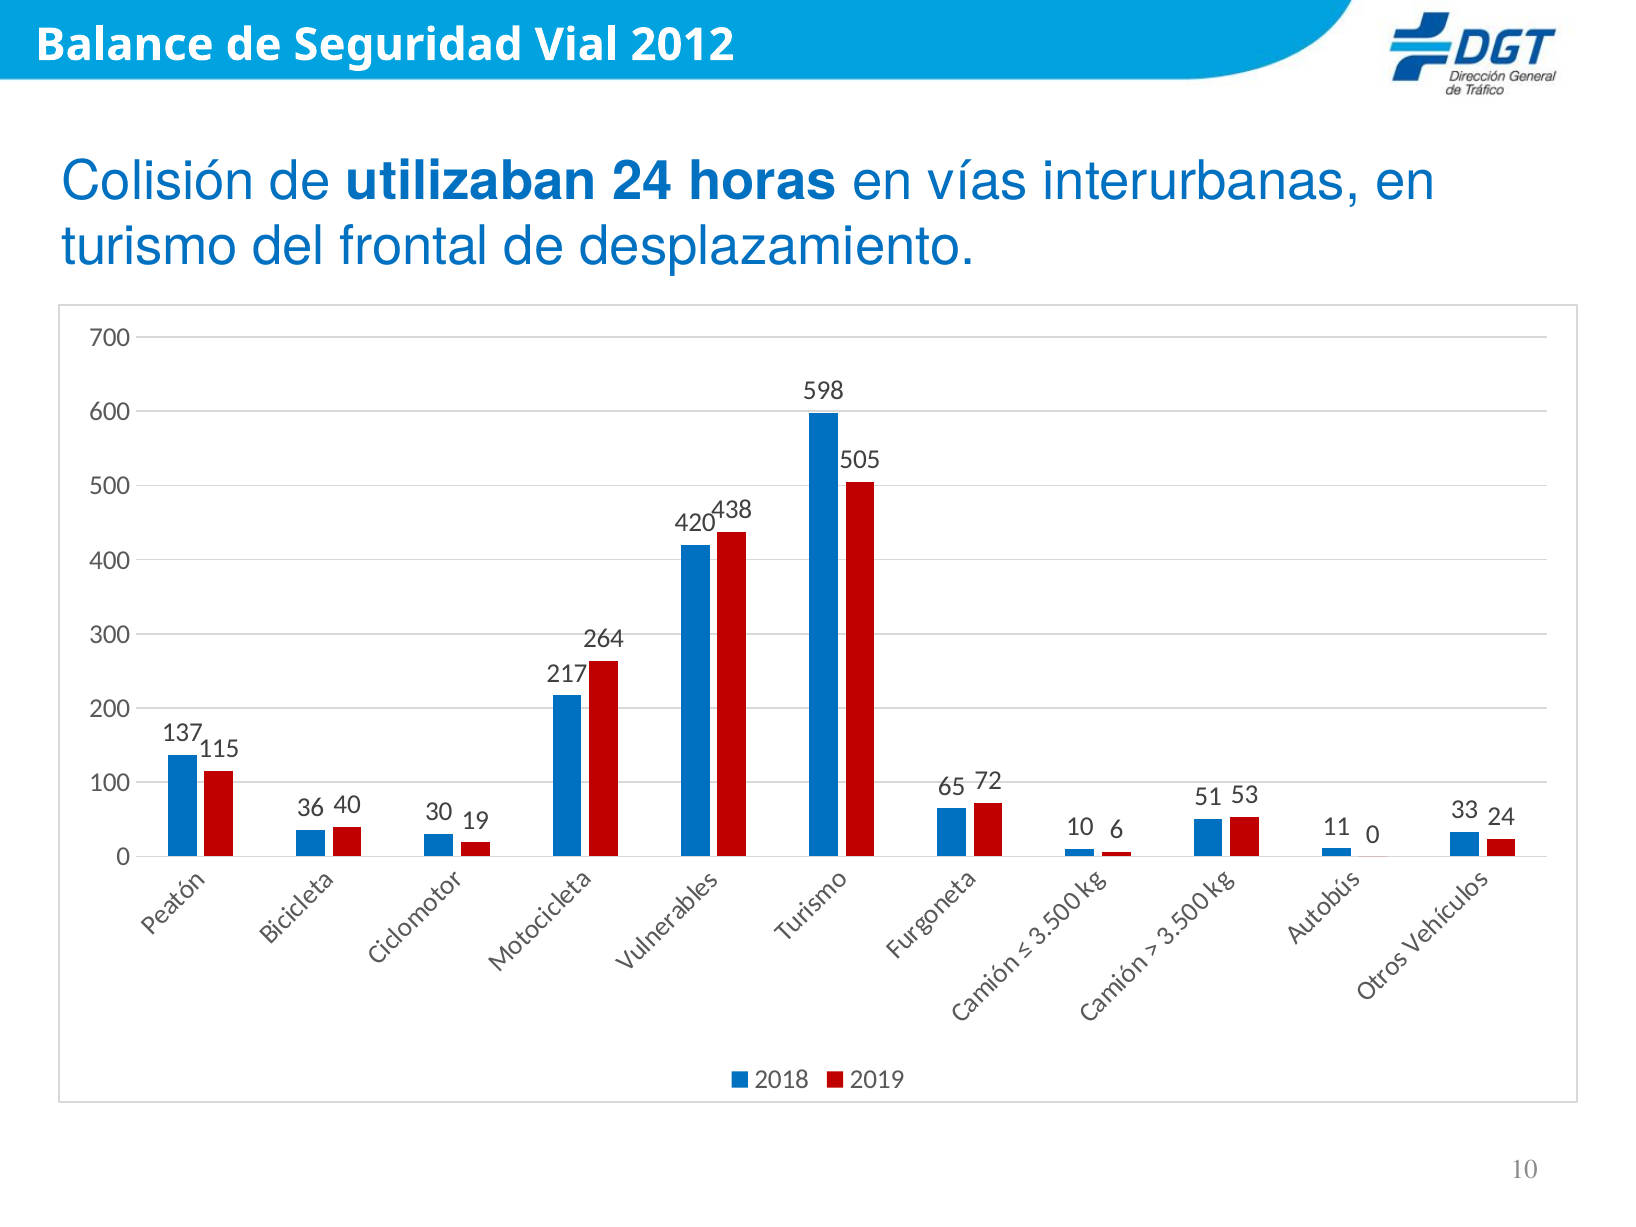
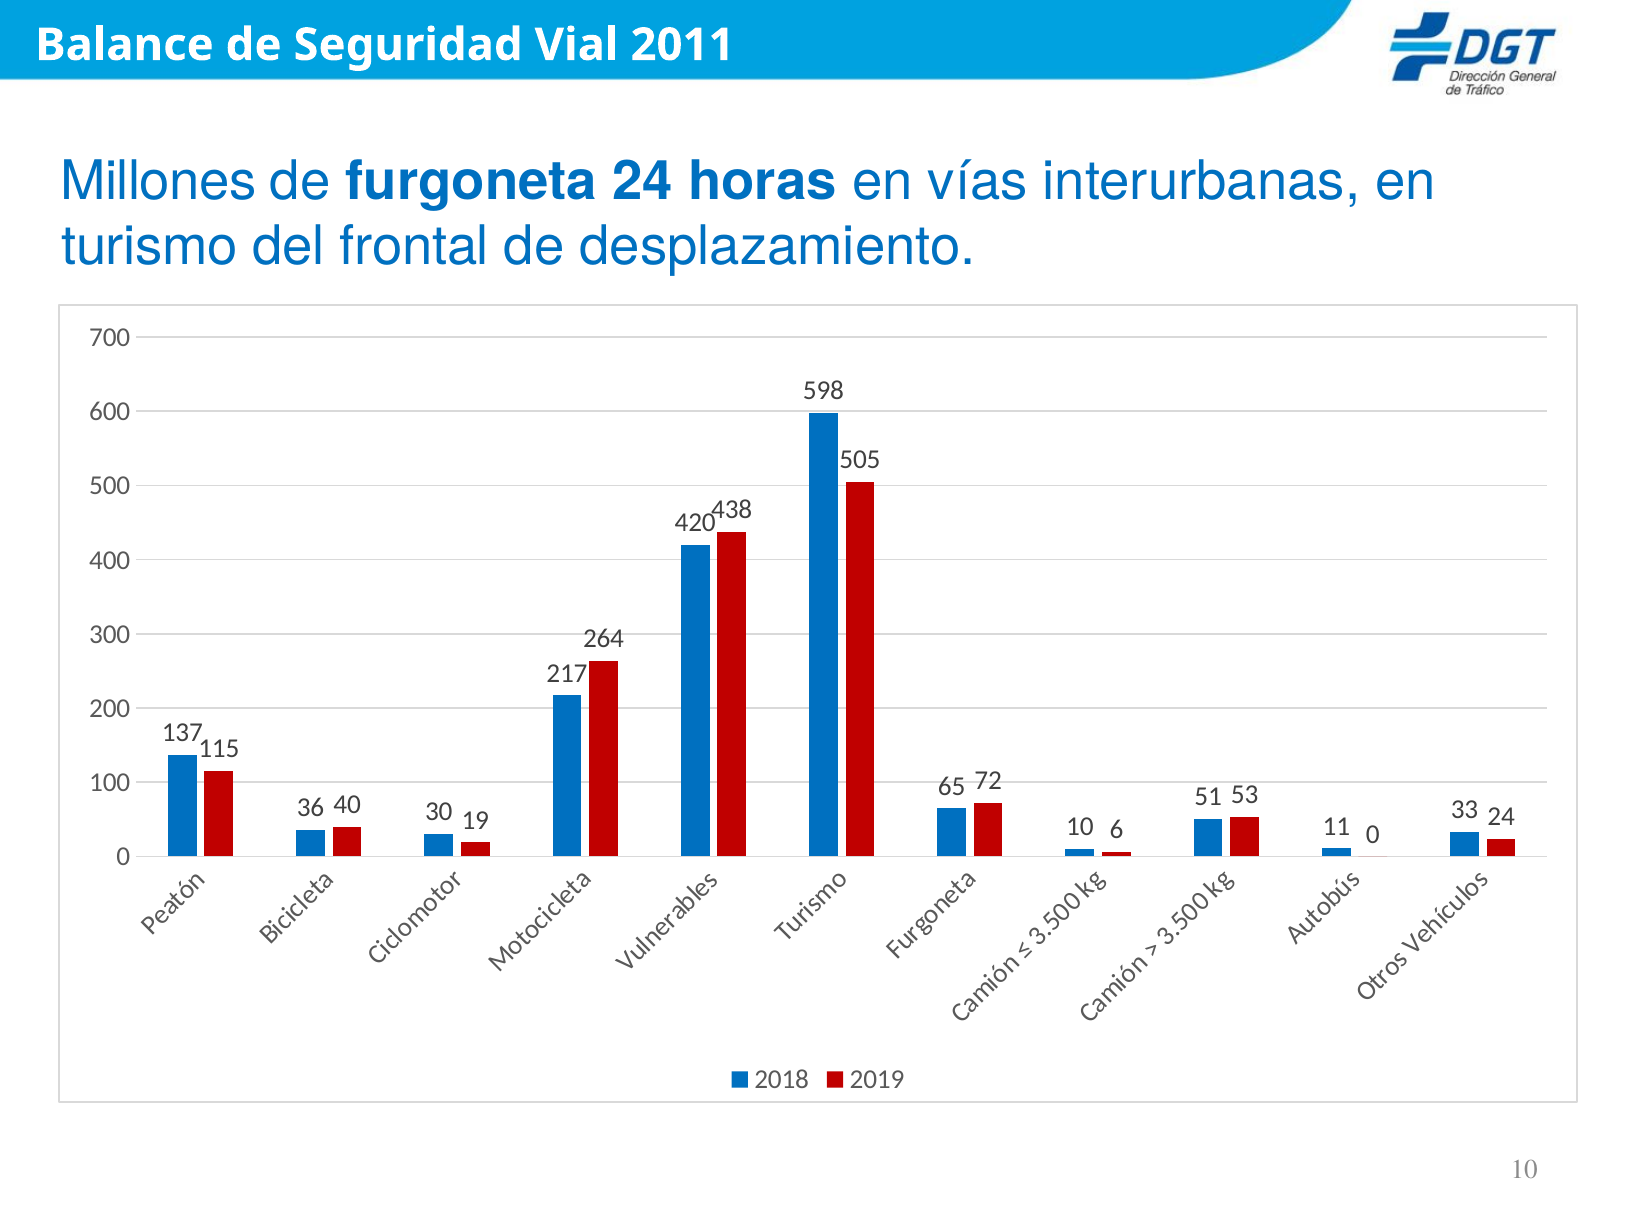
2012: 2012 -> 2011
Colisión: Colisión -> Millones
utilizaban: utilizaban -> furgoneta
